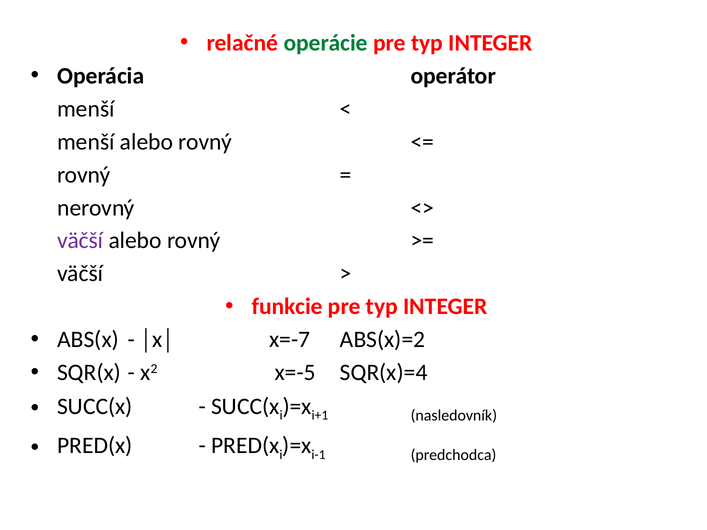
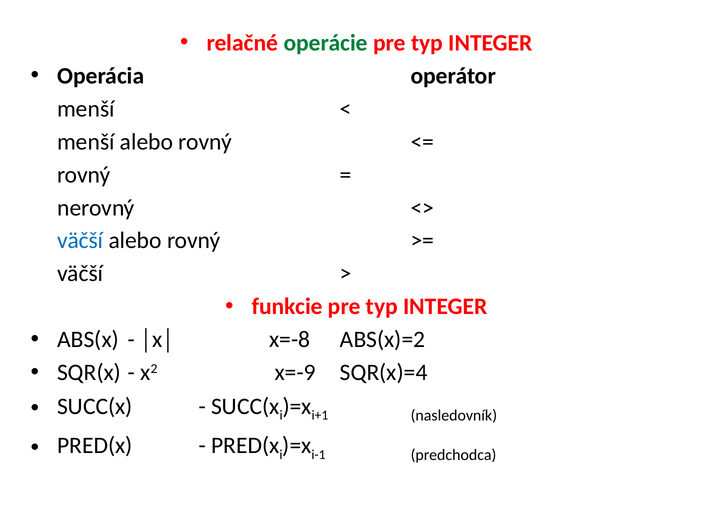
väčší at (80, 241) colour: purple -> blue
x=-7: x=-7 -> x=-8
x=-5: x=-5 -> x=-9
